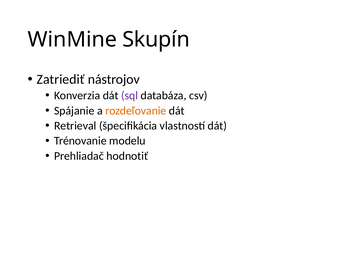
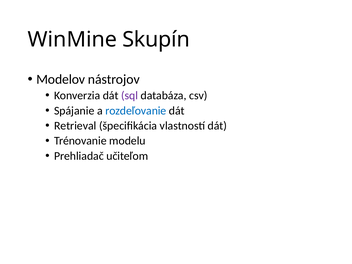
Zatriediť: Zatriediť -> Modelov
rozdeľovanie colour: orange -> blue
hodnotiť: hodnotiť -> učiteľom
